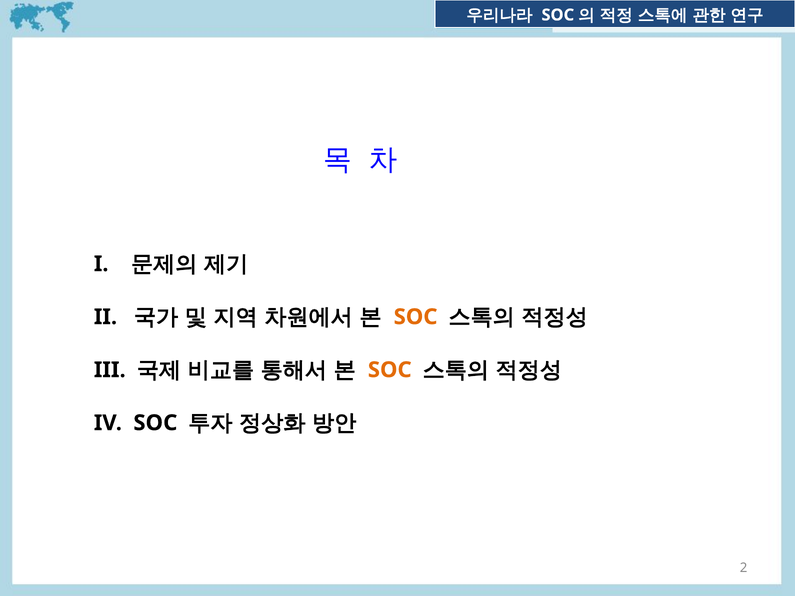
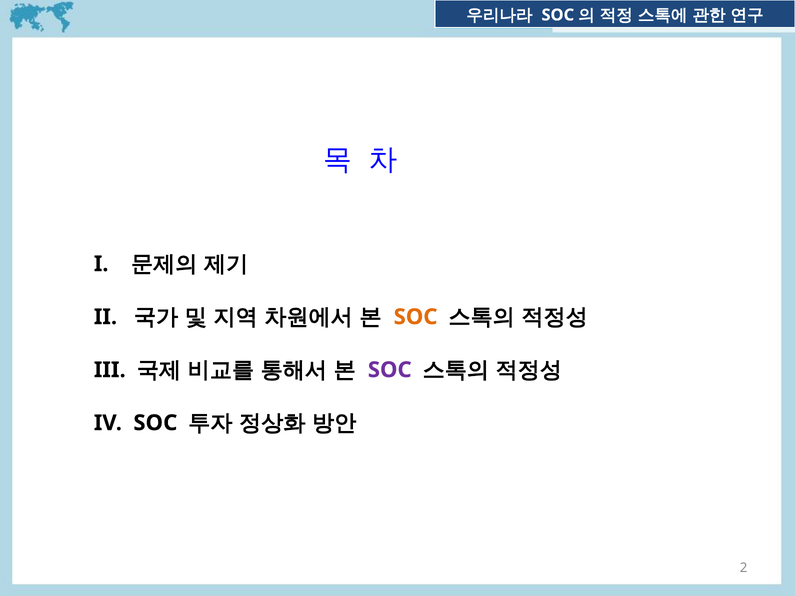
SOC at (390, 370) colour: orange -> purple
